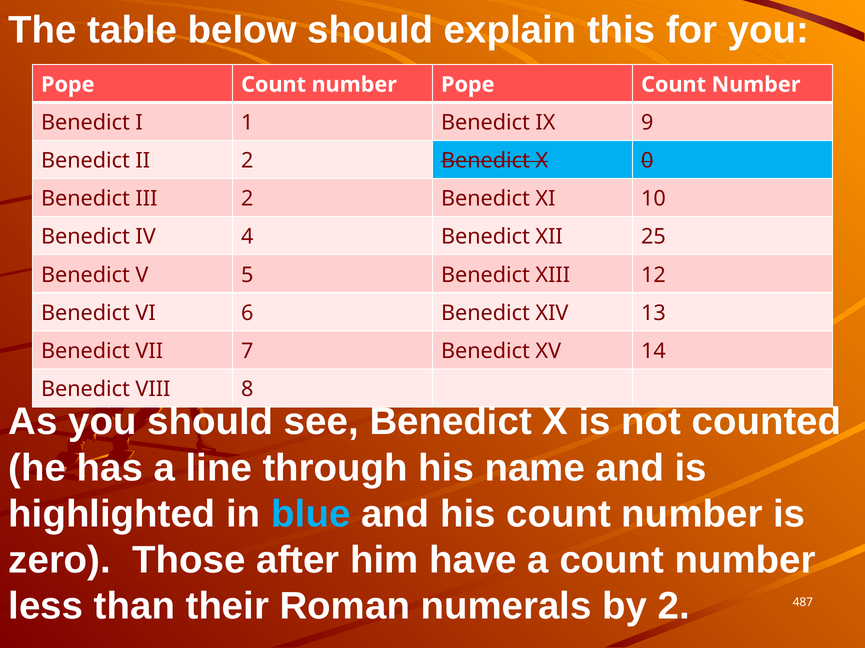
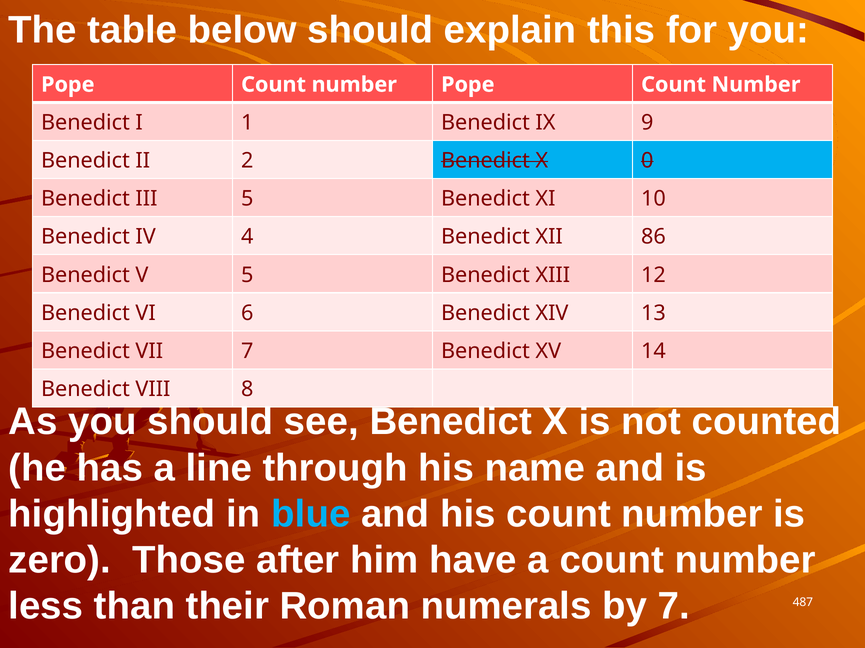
III 2: 2 -> 5
25: 25 -> 86
by 2: 2 -> 7
